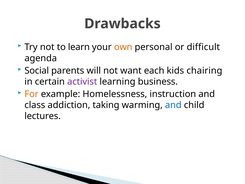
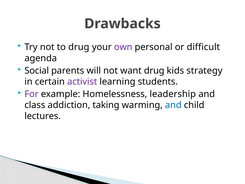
to learn: learn -> drug
own colour: orange -> purple
want each: each -> drug
chairing: chairing -> strategy
business: business -> students
For colour: orange -> purple
instruction: instruction -> leadership
